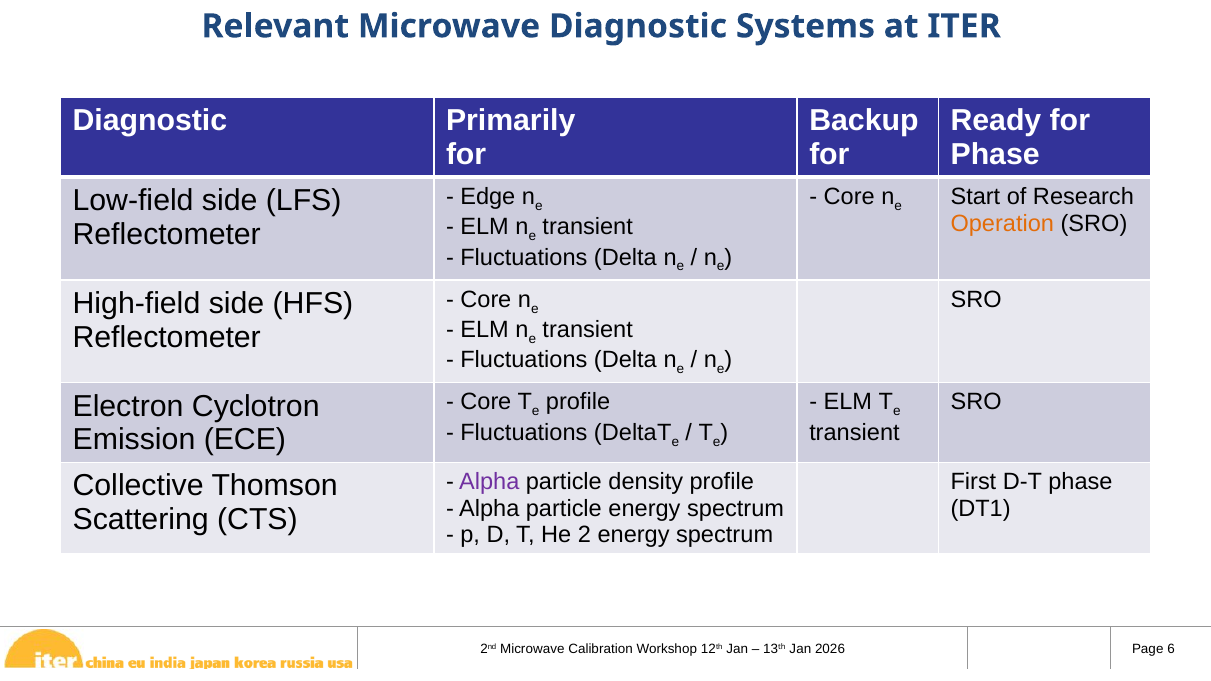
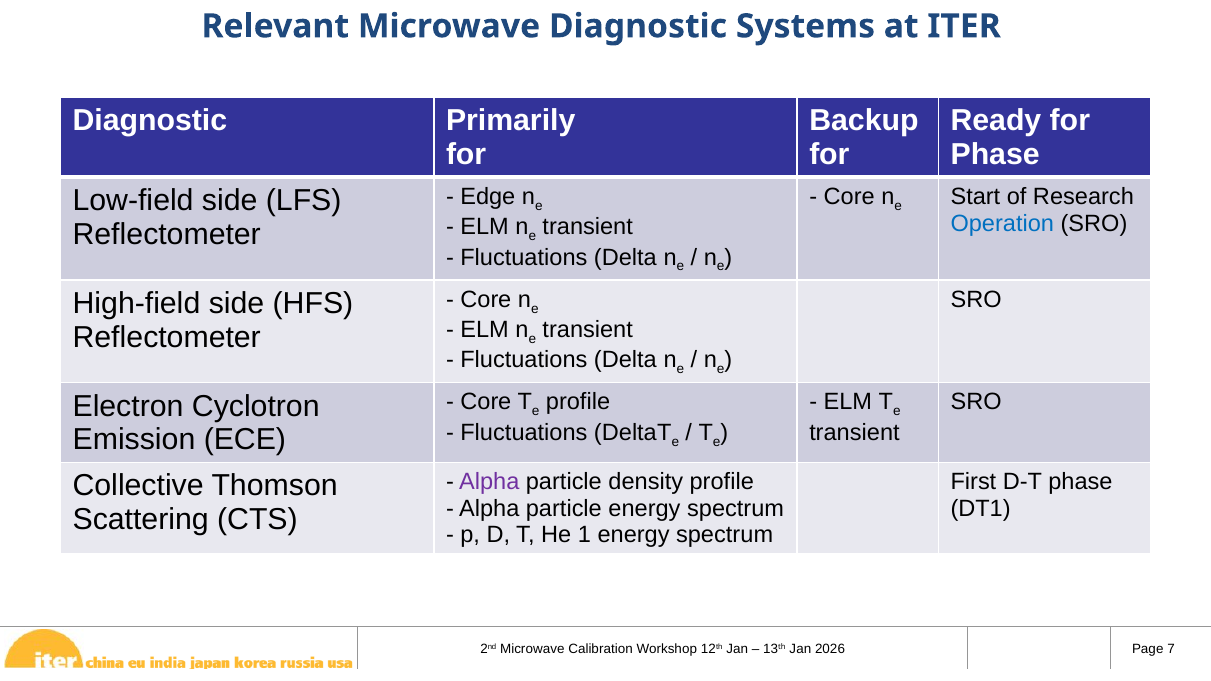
Operation colour: orange -> blue
2: 2 -> 1
6: 6 -> 7
